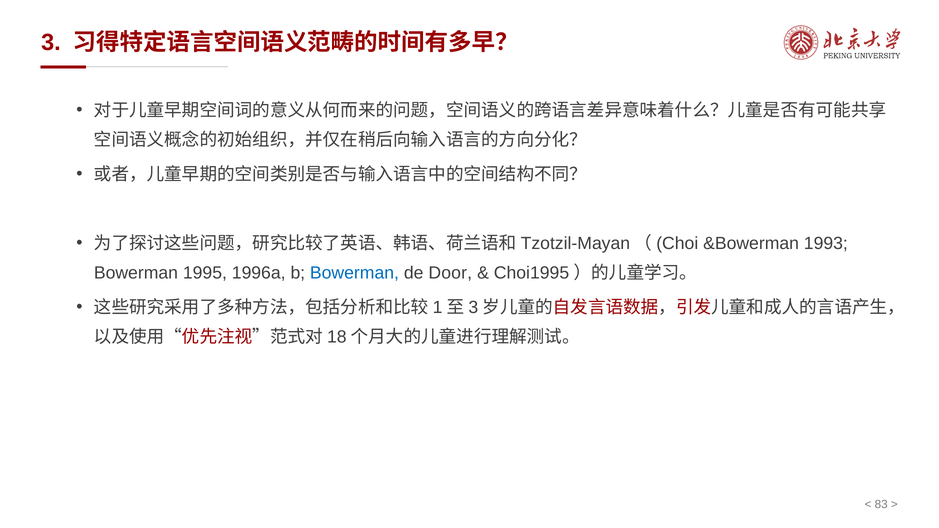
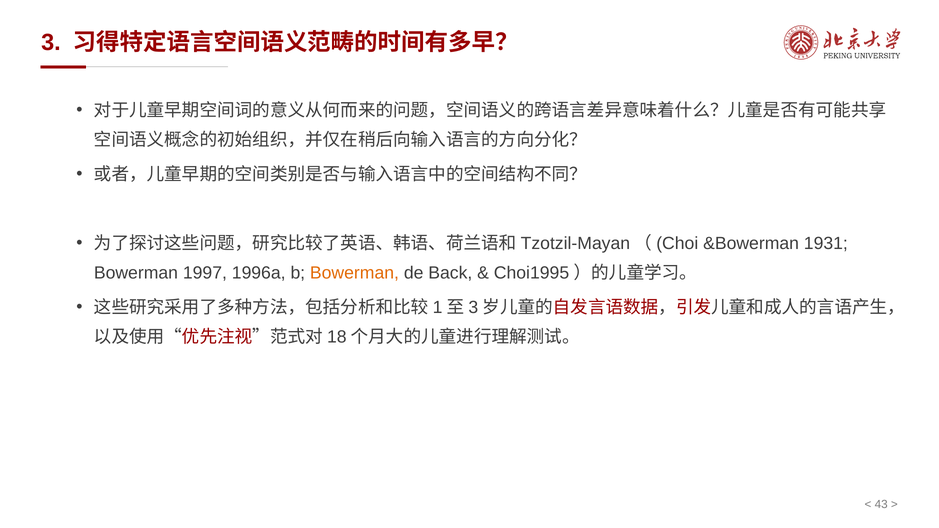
1993: 1993 -> 1931
1995: 1995 -> 1997
Bowerman at (354, 273) colour: blue -> orange
Door: Door -> Back
83: 83 -> 43
